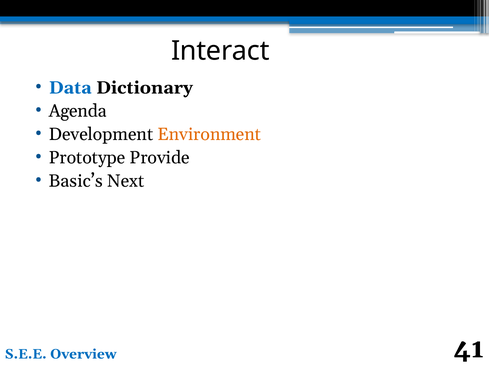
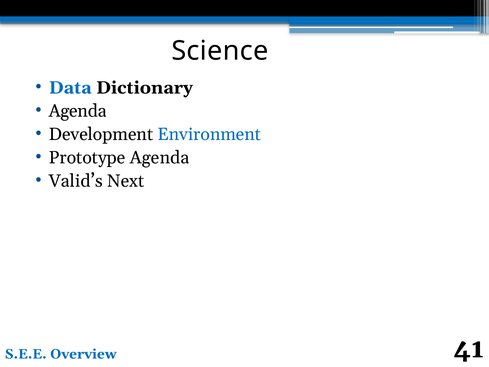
Interact: Interact -> Science
Environment colour: orange -> blue
Prototype Provide: Provide -> Agenda
Basic’s: Basic’s -> Valid’s
